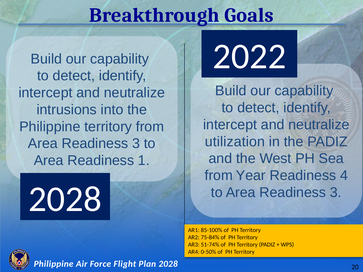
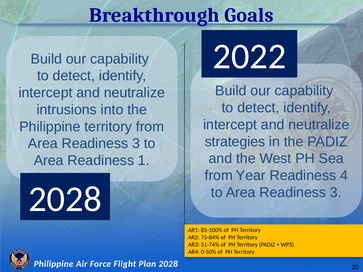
utilization: utilization -> strategies
